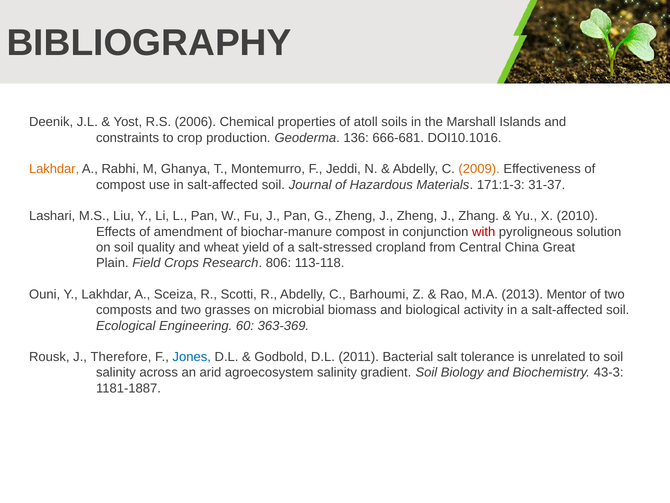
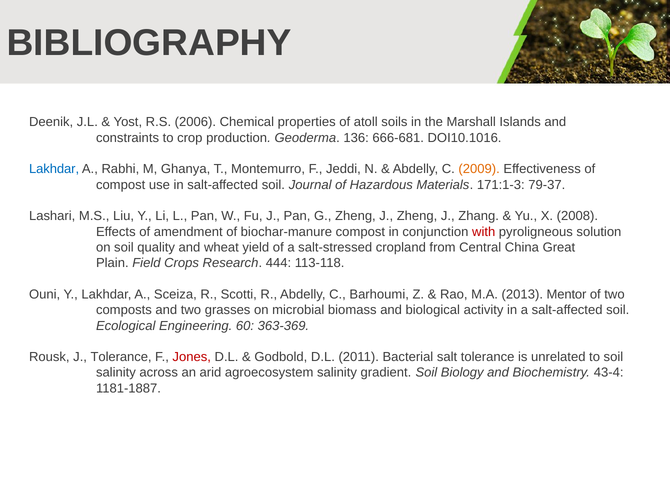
Lakhdar at (54, 169) colour: orange -> blue
31-37: 31-37 -> 79-37
2010: 2010 -> 2008
806: 806 -> 444
J Therefore: Therefore -> Tolerance
Jones colour: blue -> red
43-3: 43-3 -> 43-4
